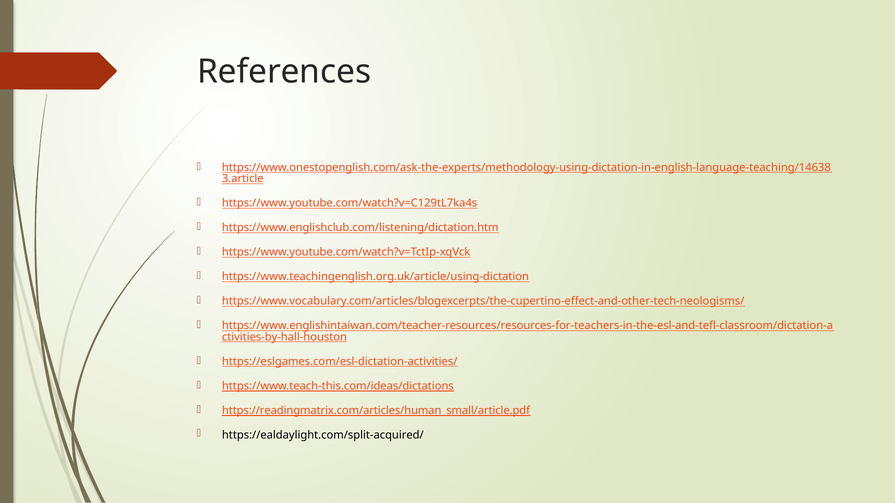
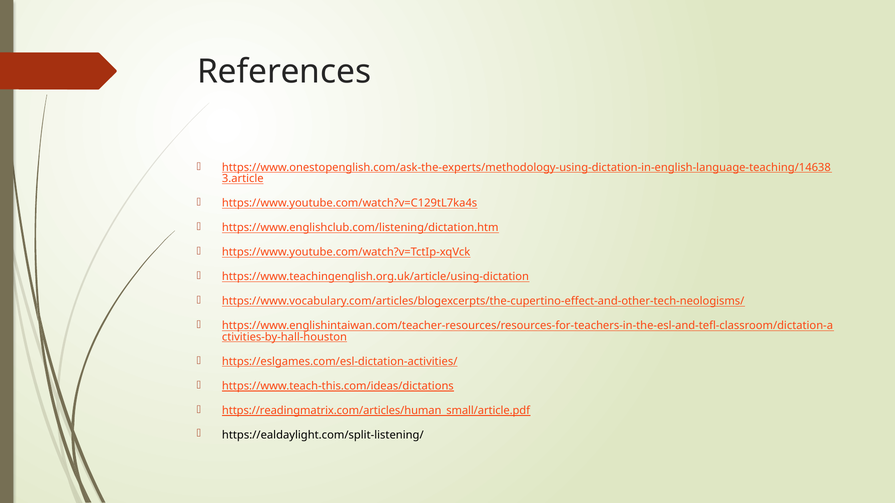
https://ealdaylight.com/split-acquired/: https://ealdaylight.com/split-acquired/ -> https://ealdaylight.com/split-listening/
